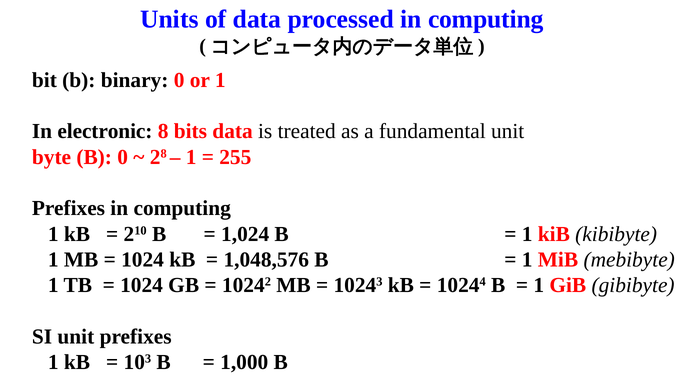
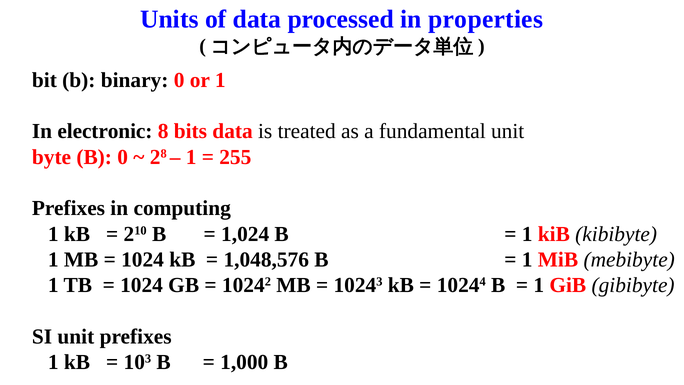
processed in computing: computing -> properties
